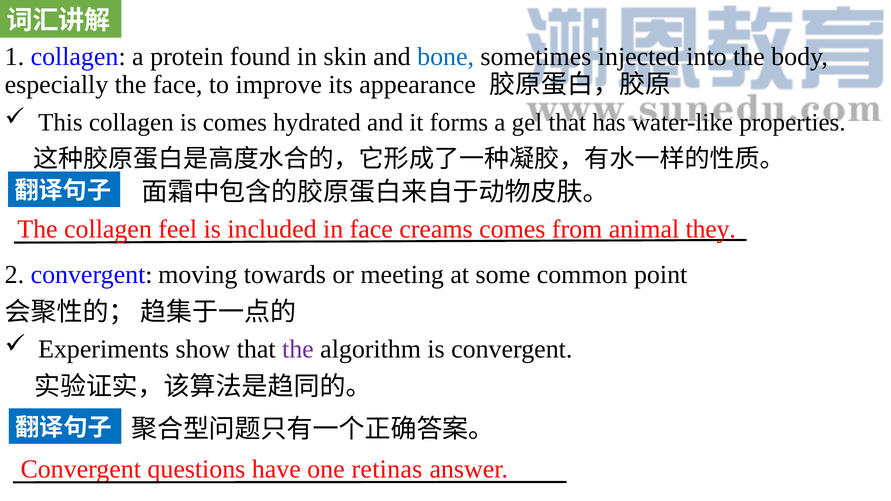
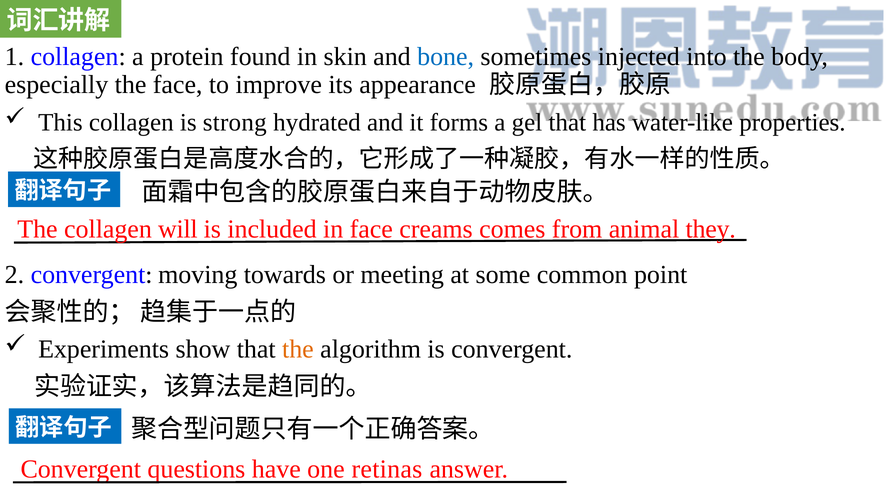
is comes: comes -> strong
feel: feel -> will
the at (298, 349) colour: purple -> orange
